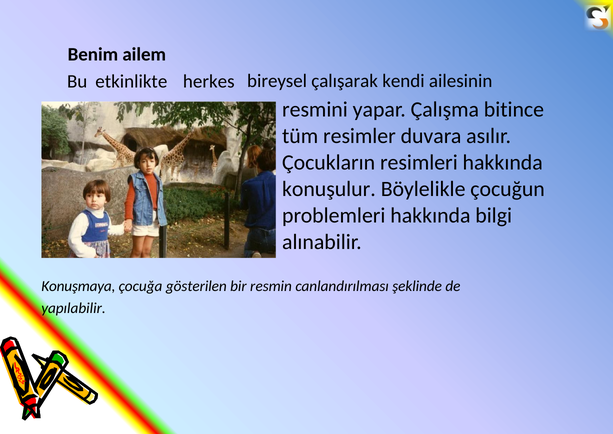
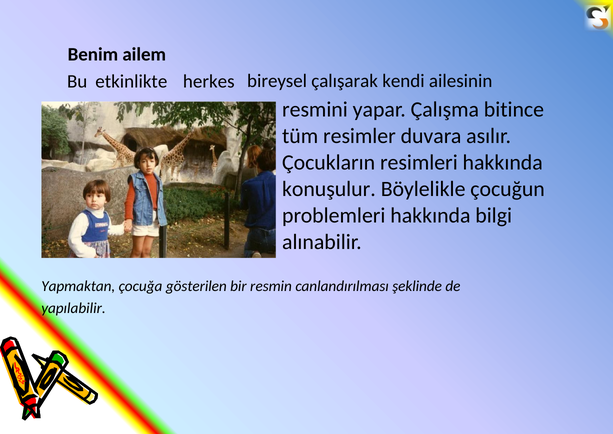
Konuşmaya: Konuşmaya -> Yapmaktan
